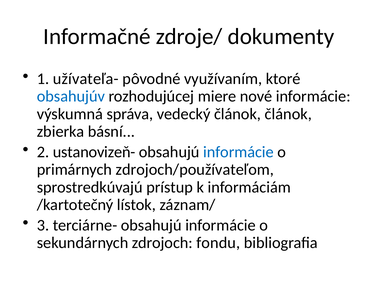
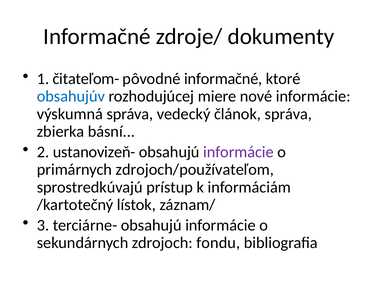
užívateľa-: užívateľa- -> čitateľom-
pôvodné využívaním: využívaním -> informačné
článok článok: článok -> správa
informácie at (238, 152) colour: blue -> purple
